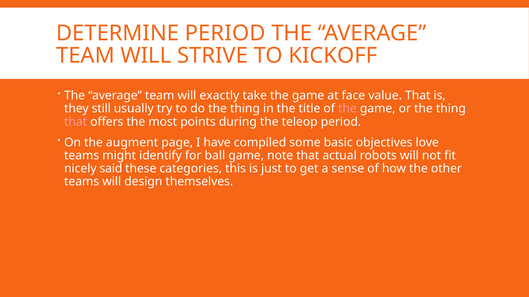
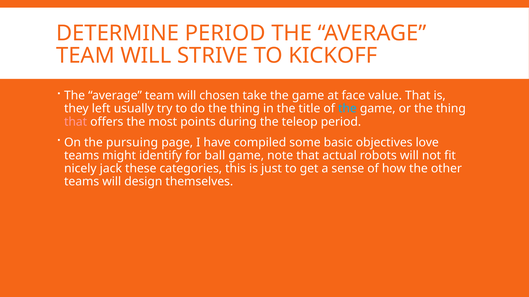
exactly: exactly -> chosen
still: still -> left
the at (347, 109) colour: pink -> light blue
augment: augment -> pursuing
said: said -> jack
